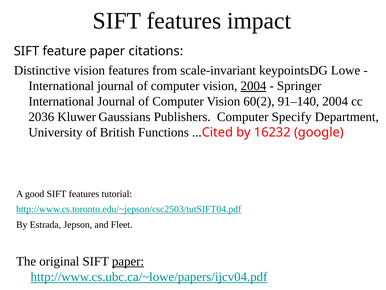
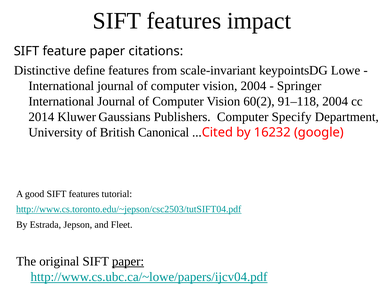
Distinctive vision: vision -> define
2004 at (253, 86) underline: present -> none
91–140: 91–140 -> 91–118
2036: 2036 -> 2014
Functions: Functions -> Canonical
